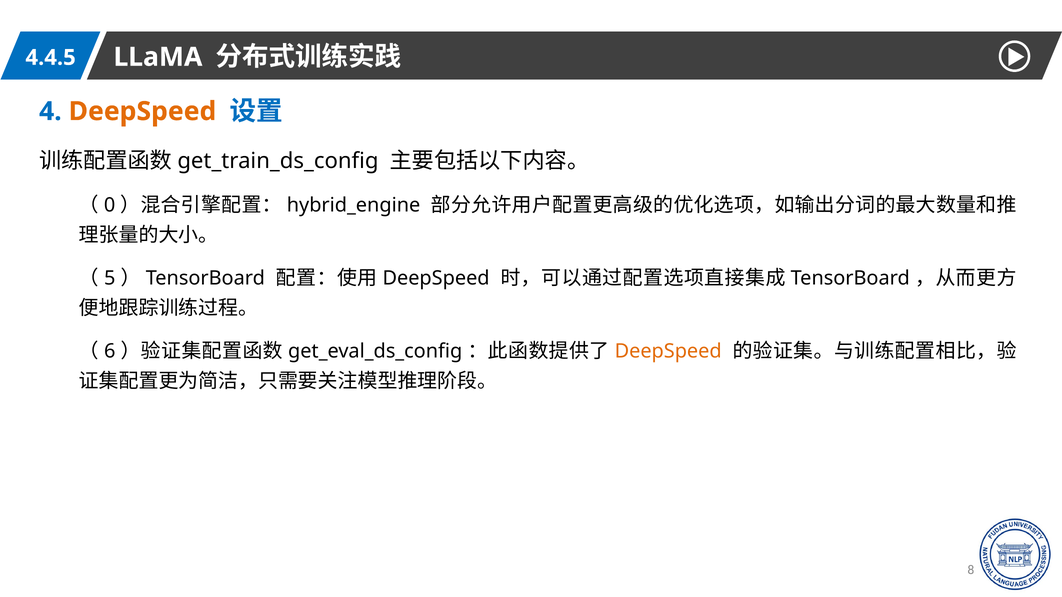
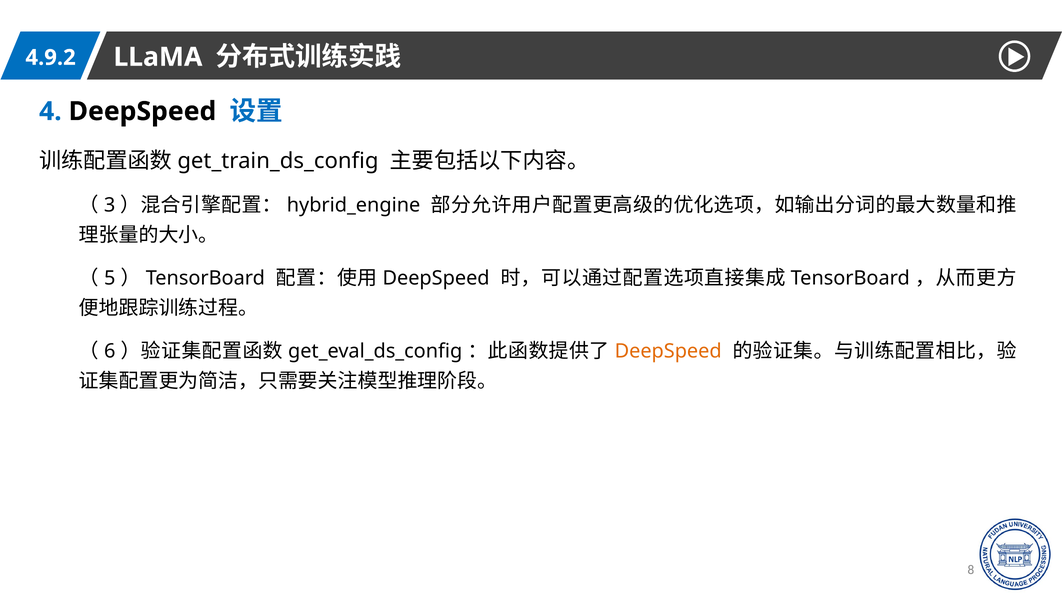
4.4.5: 4.4.5 -> 4.9.2
DeepSpeed at (142, 111) colour: orange -> black
0: 0 -> 3
